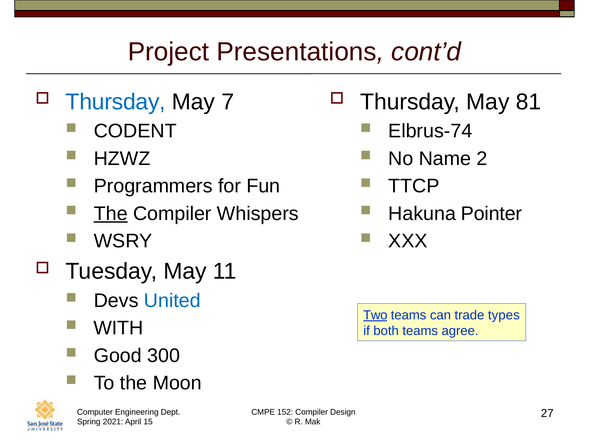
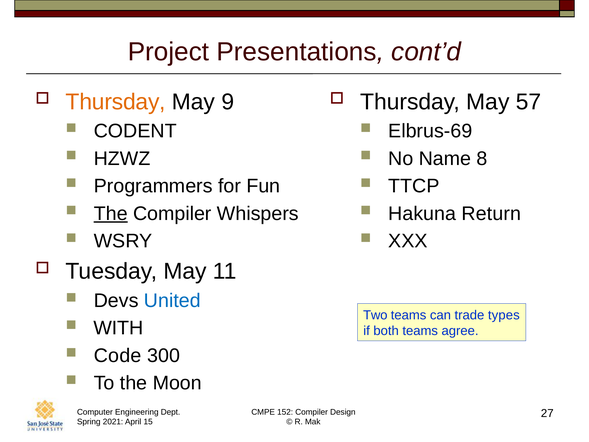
Thursday at (116, 102) colour: blue -> orange
7: 7 -> 9
81: 81 -> 57
Elbrus-74: Elbrus-74 -> Elbrus-69
2: 2 -> 8
Pointer: Pointer -> Return
Two underline: present -> none
Good: Good -> Code
